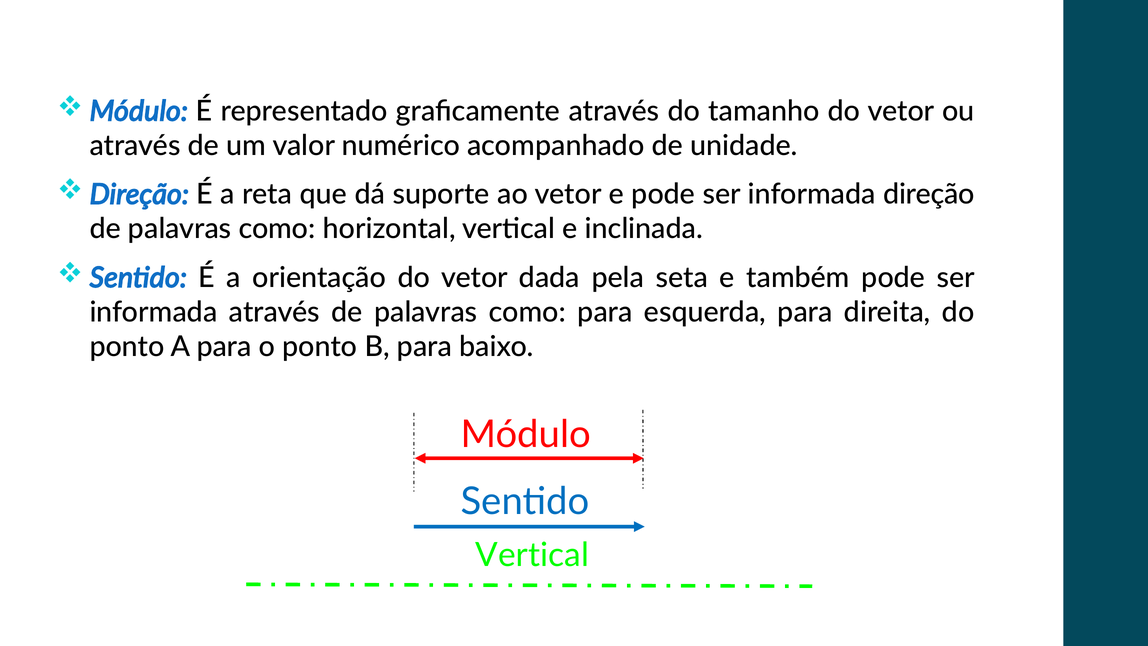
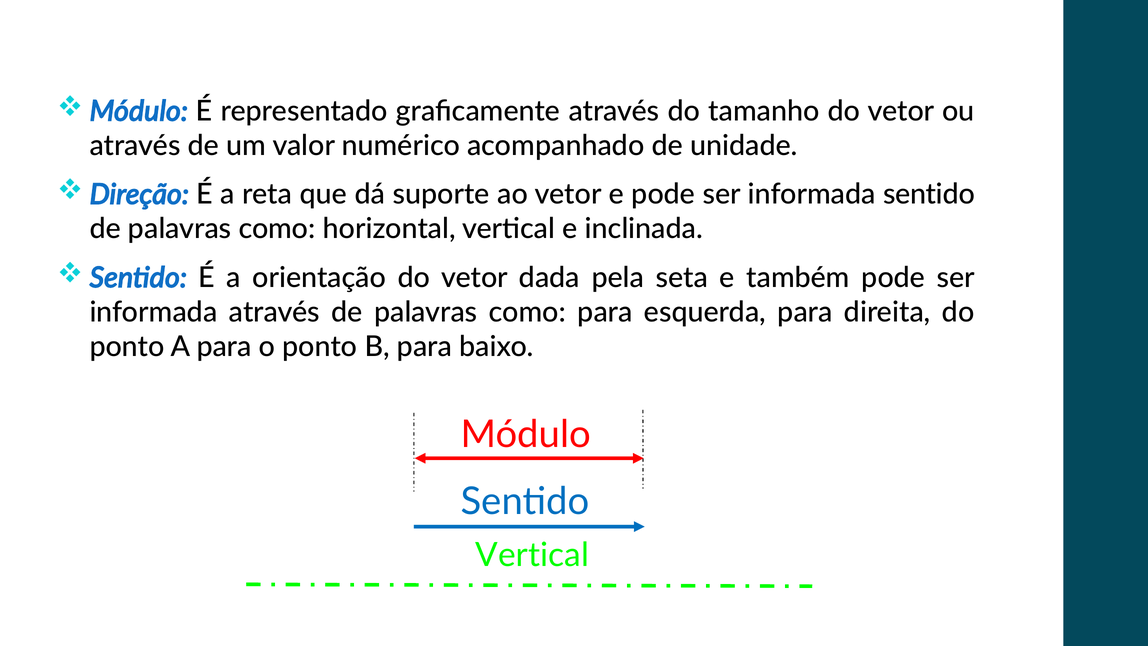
informada direção: direção -> sentido
